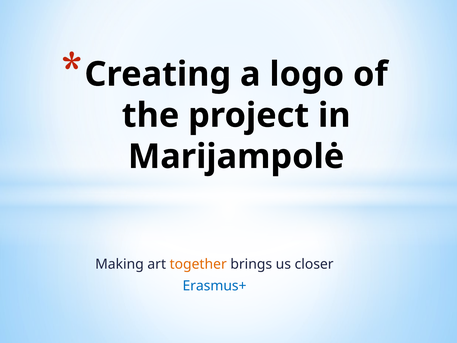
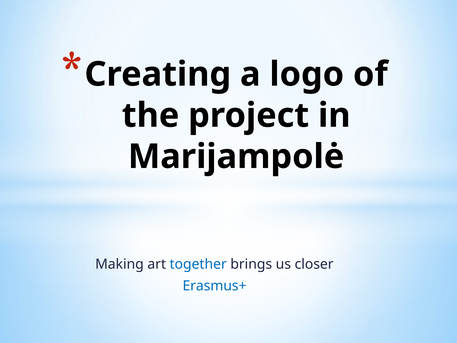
together colour: orange -> blue
